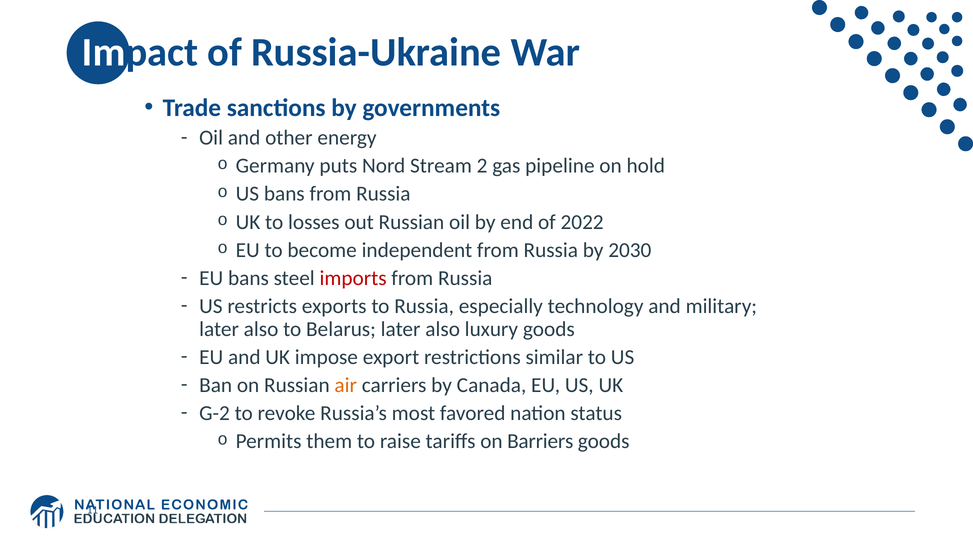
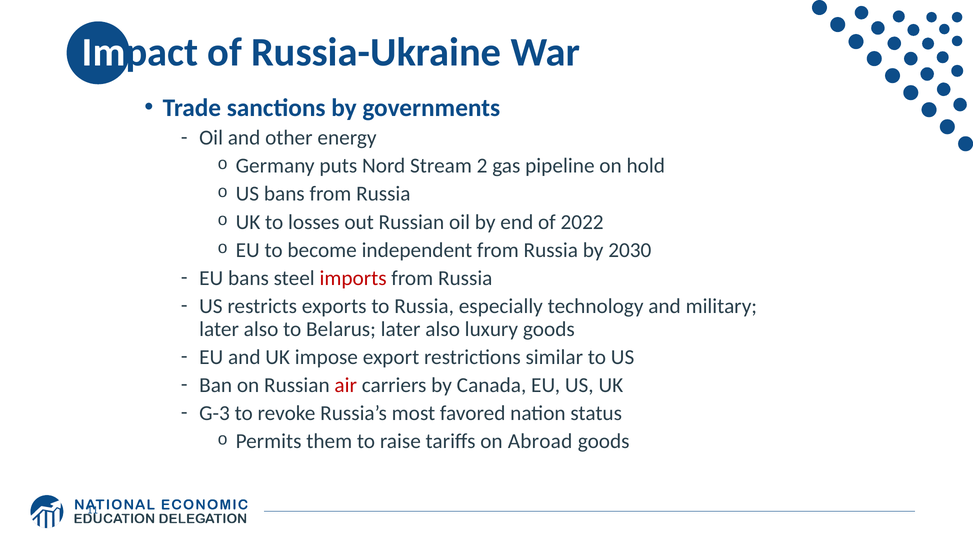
air colour: orange -> red
G-2: G-2 -> G-3
Barriers: Barriers -> Abroad
